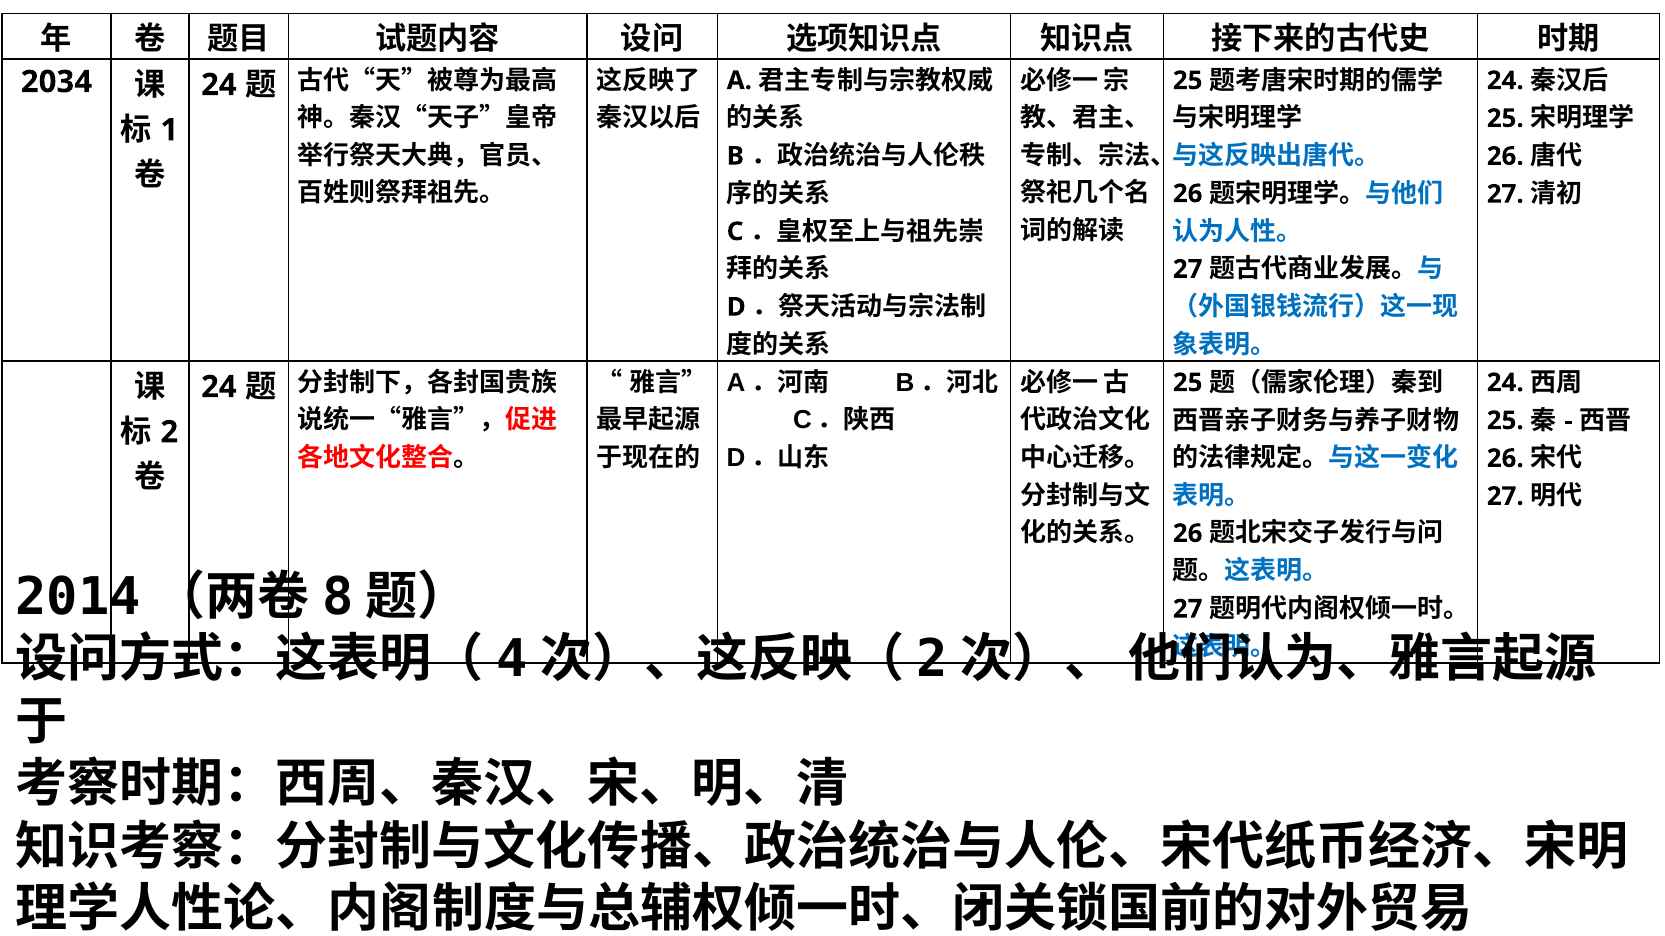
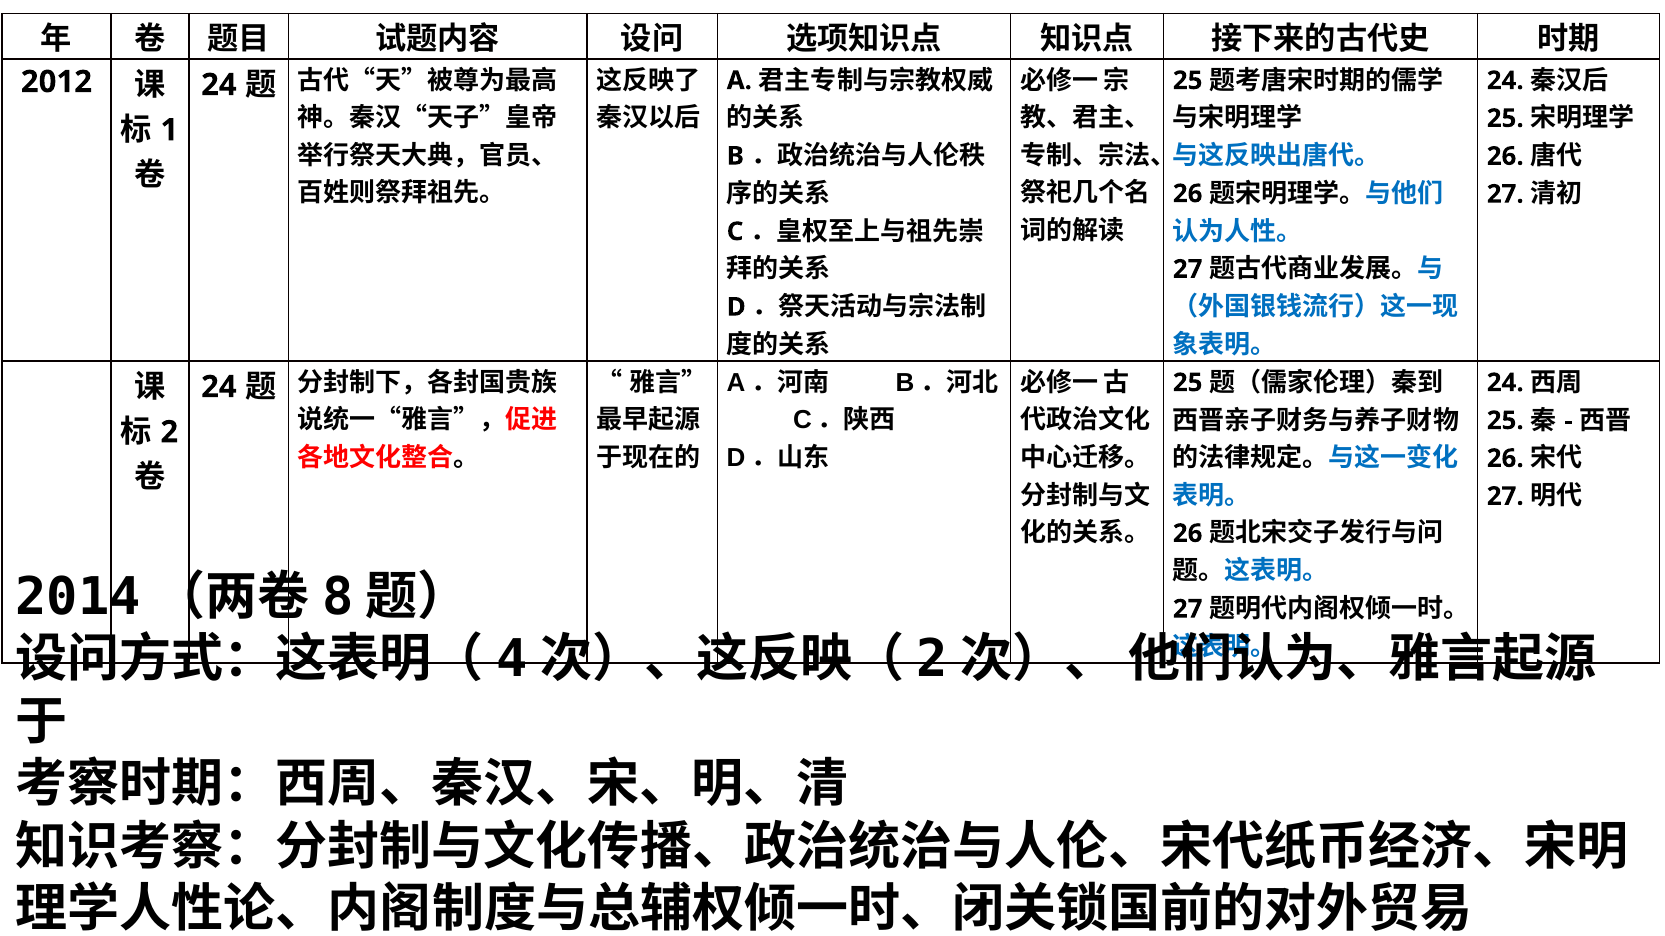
2034: 2034 -> 2012
